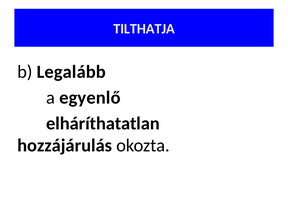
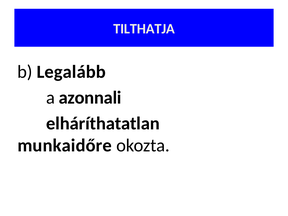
egyenlő: egyenlő -> azonnali
hozzájárulás: hozzájárulás -> munkaidőre
